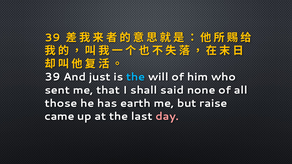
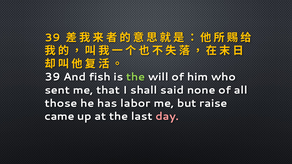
just: just -> fish
the at (136, 77) colour: light blue -> light green
earth: earth -> labor
